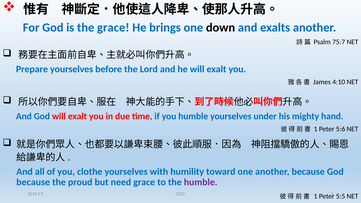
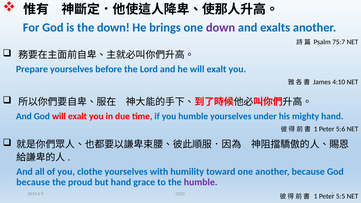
the grace: grace -> down
down at (221, 27) colour: black -> purple
but need: need -> hand
